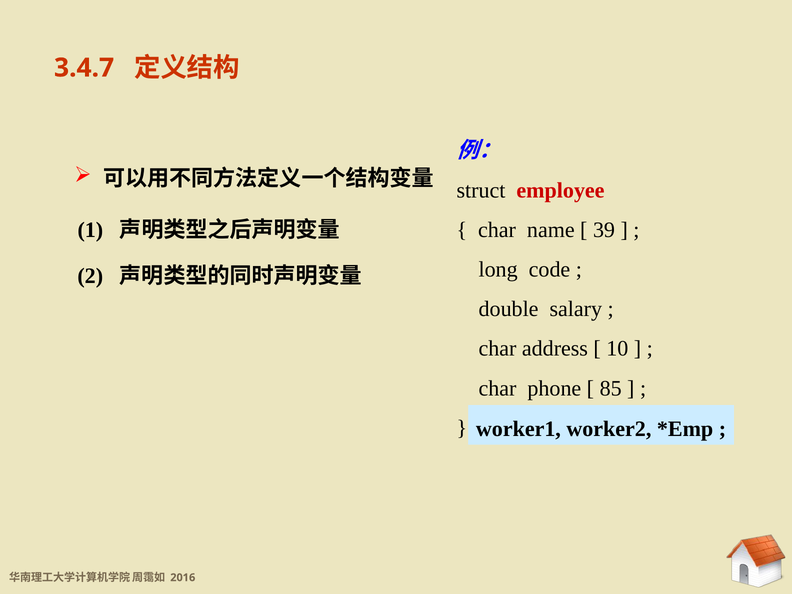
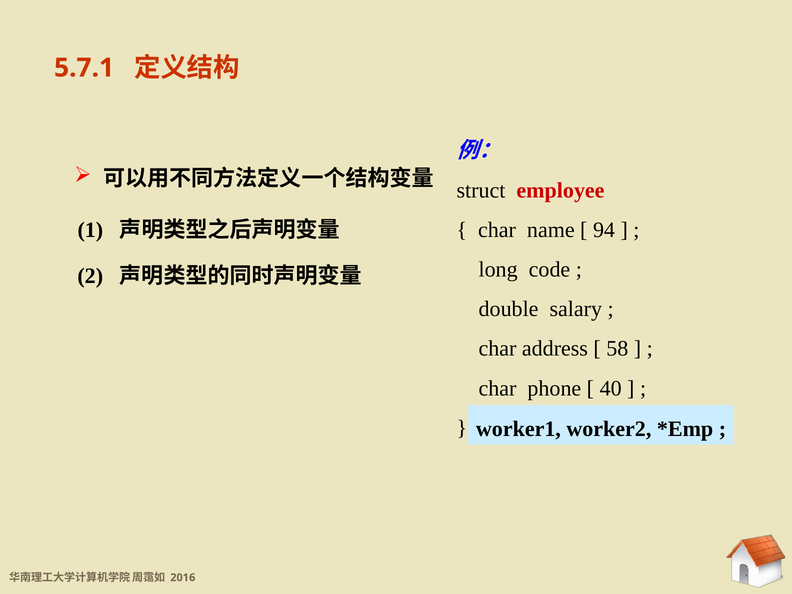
3.4.7: 3.4.7 -> 5.7.1
39: 39 -> 94
10: 10 -> 58
85: 85 -> 40
